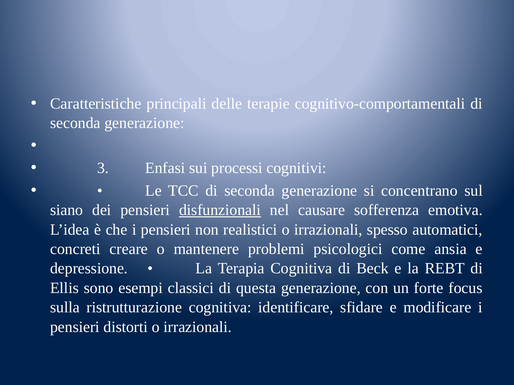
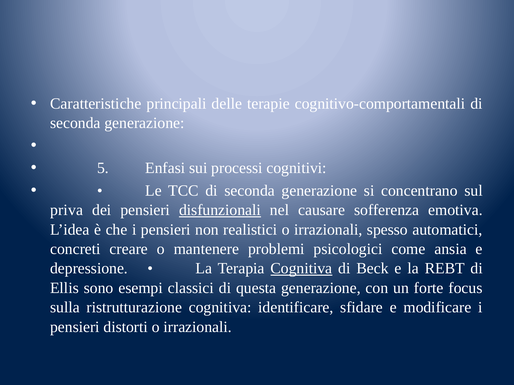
3: 3 -> 5
siano: siano -> priva
Cognitiva at (301, 269) underline: none -> present
